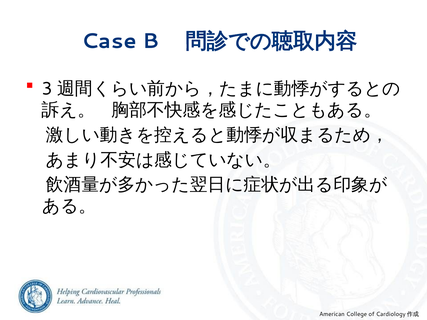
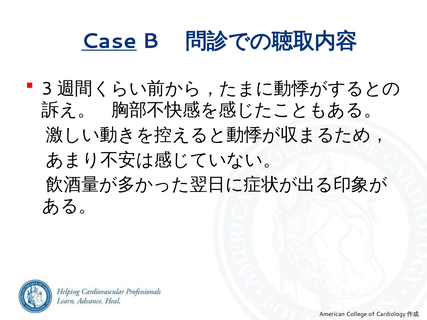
Case underline: none -> present
